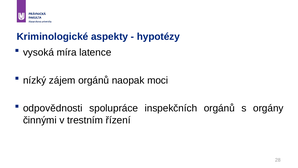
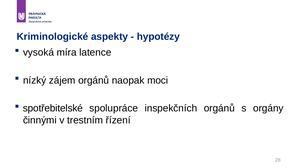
odpovědnosti: odpovědnosti -> spotřebitelské
